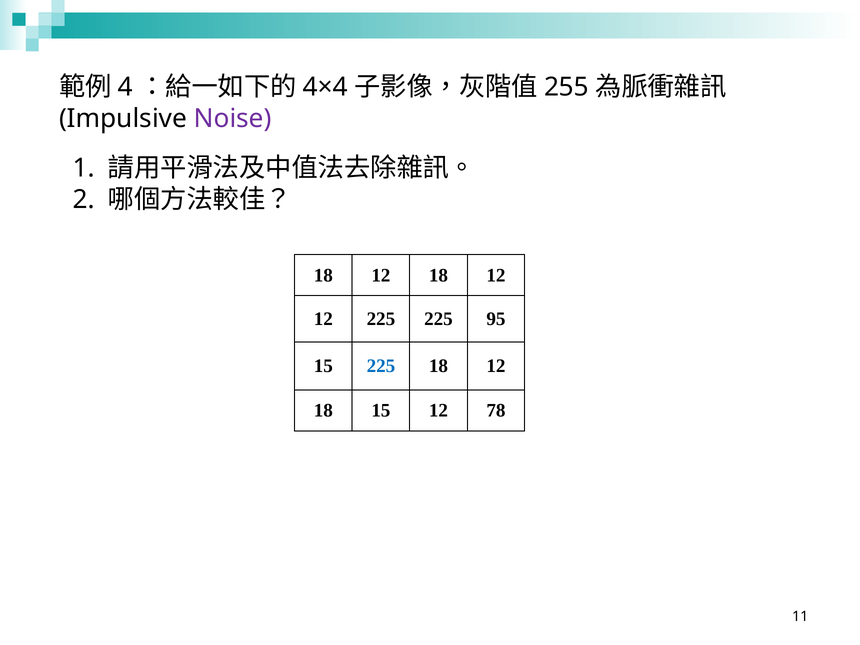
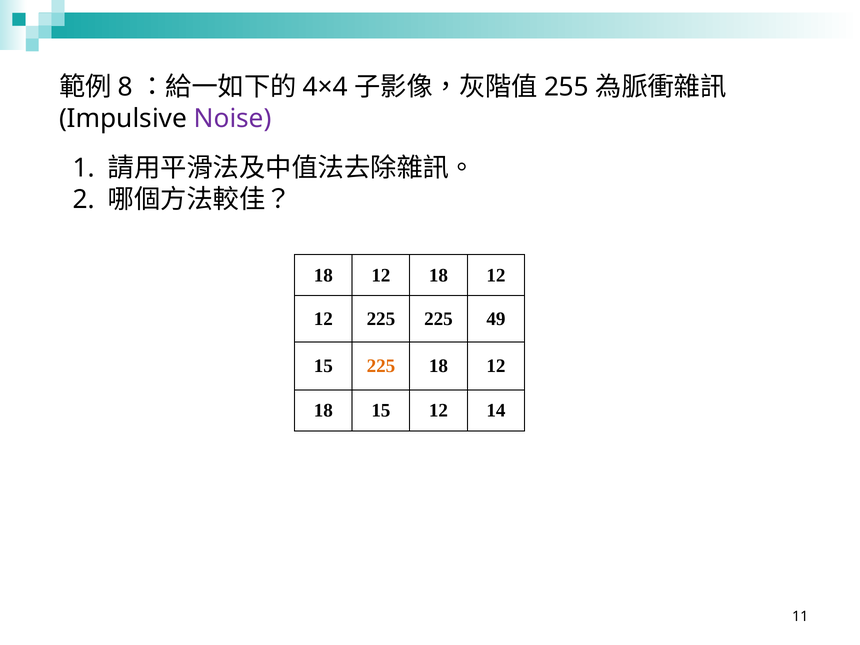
4: 4 -> 8
95: 95 -> 49
225 at (381, 366) colour: blue -> orange
78: 78 -> 14
